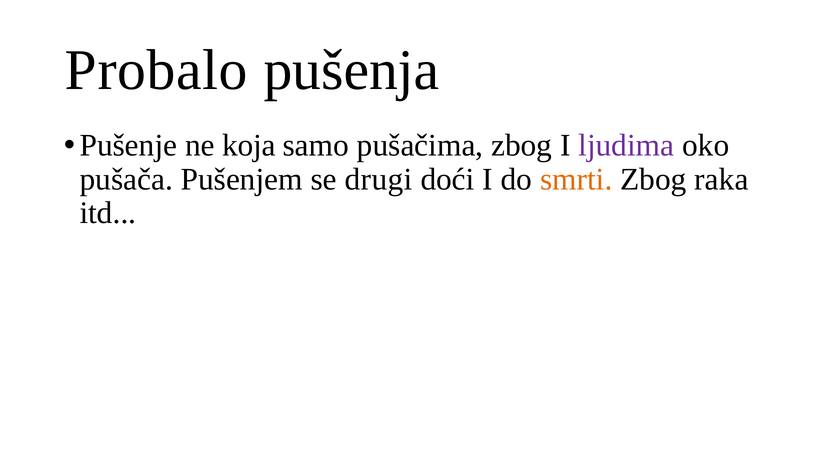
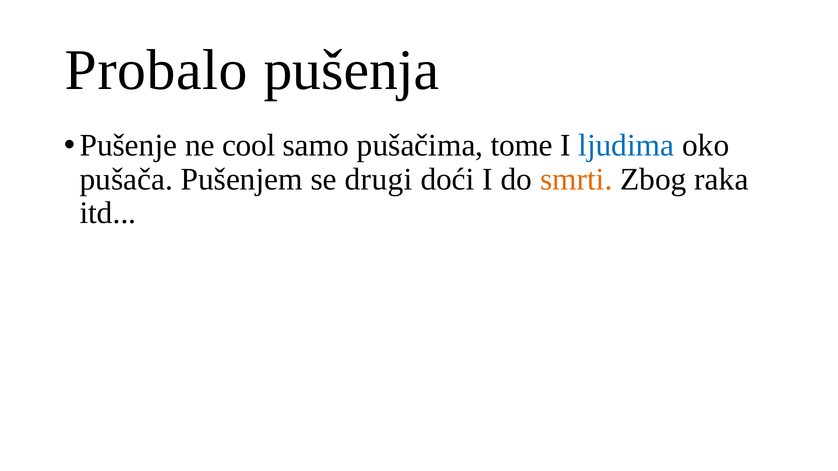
koja: koja -> cool
pušačima zbog: zbog -> tome
ljudima colour: purple -> blue
